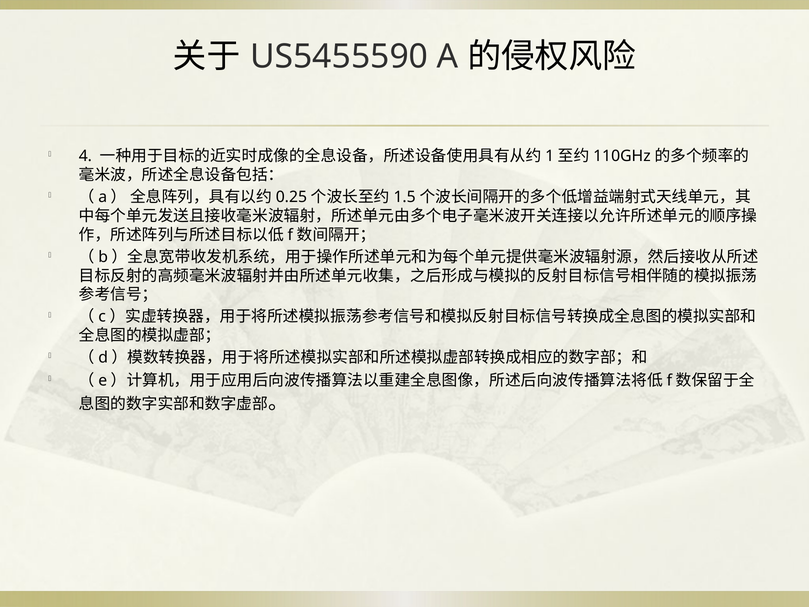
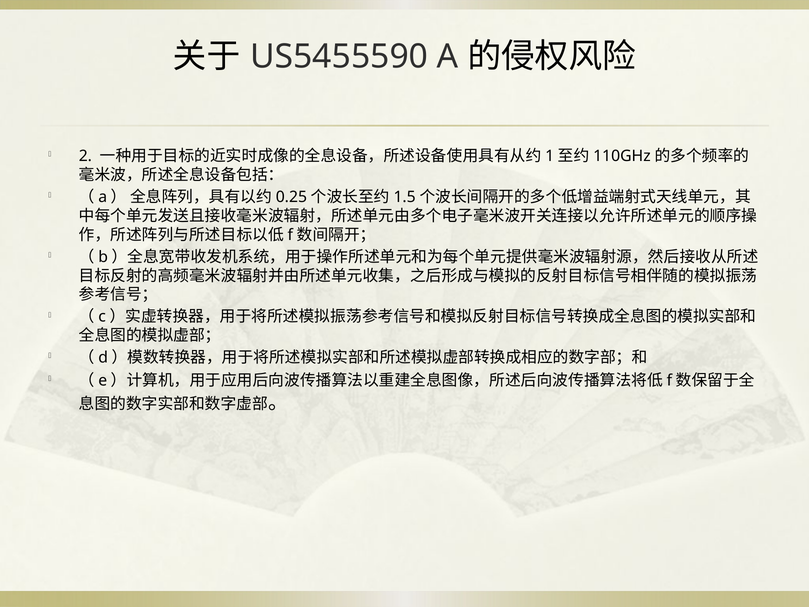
4: 4 -> 2
